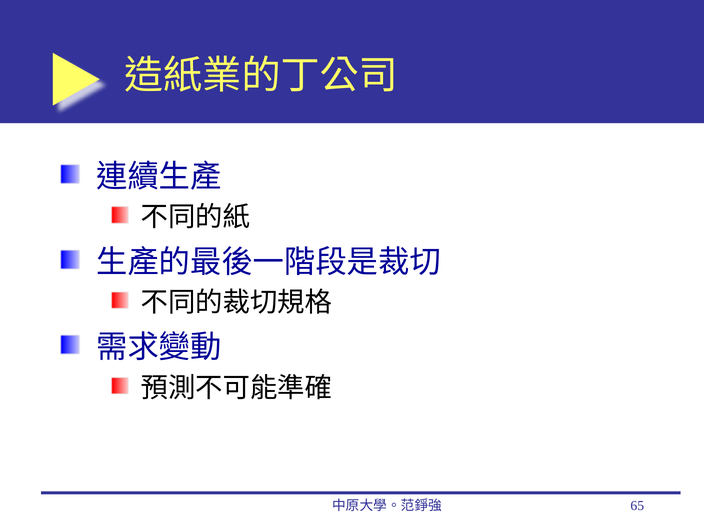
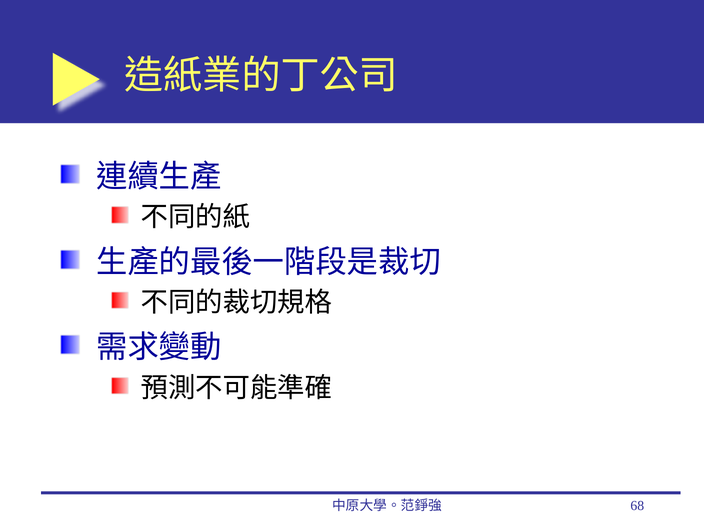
65: 65 -> 68
